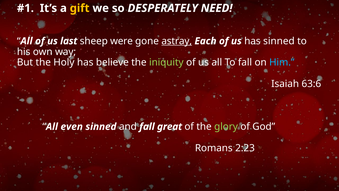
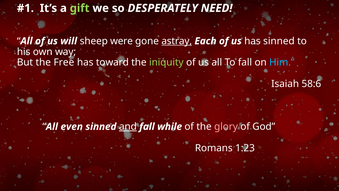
gift colour: yellow -> light green
last: last -> will
Holy: Holy -> Free
believe: believe -> toward
63:6: 63:6 -> 58:6
and underline: none -> present
great: great -> while
glory colour: light green -> pink
2:23: 2:23 -> 1:23
